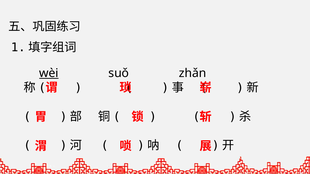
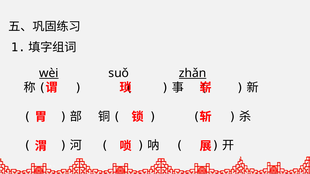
zhǎn underline: none -> present
